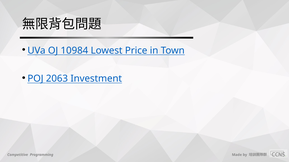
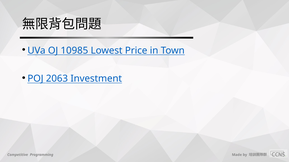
10984: 10984 -> 10985
